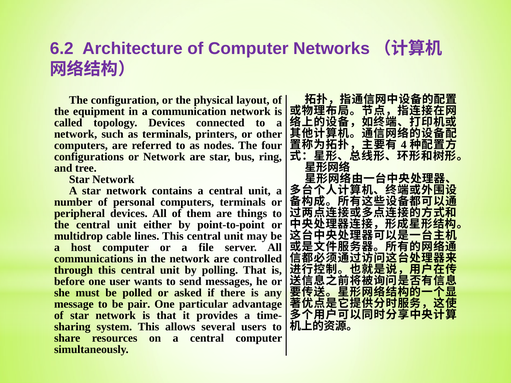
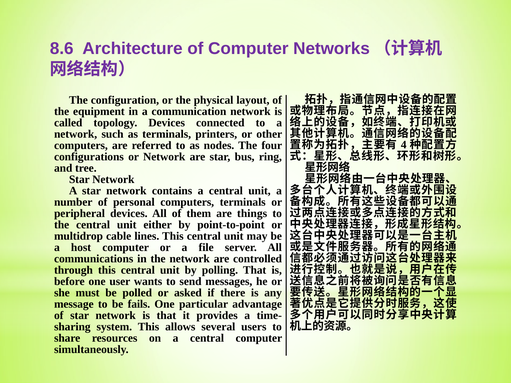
6.2: 6.2 -> 8.6
pair: pair -> fails
